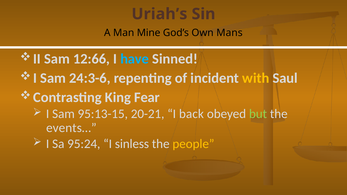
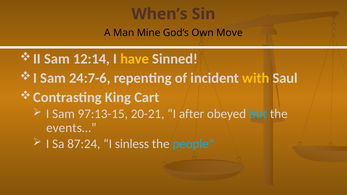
Uriah’s: Uriah’s -> When’s
Mans: Mans -> Move
12:66: 12:66 -> 12:14
have colour: light blue -> yellow
24:3-6: 24:3-6 -> 24:7-6
Fear: Fear -> Cart
95:13-15: 95:13-15 -> 97:13-15
back: back -> after
but colour: light green -> light blue
95:24: 95:24 -> 87:24
people colour: yellow -> light blue
